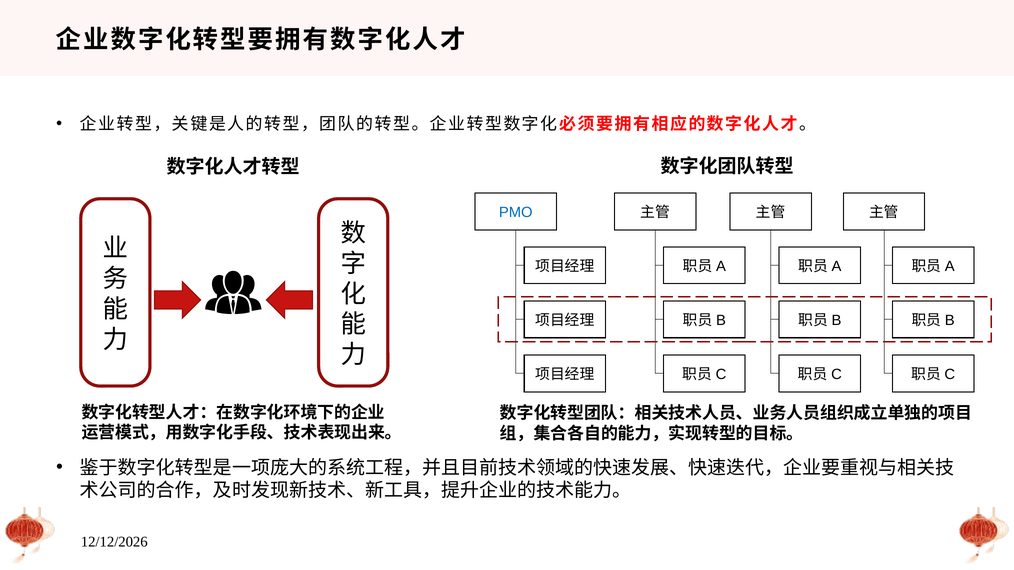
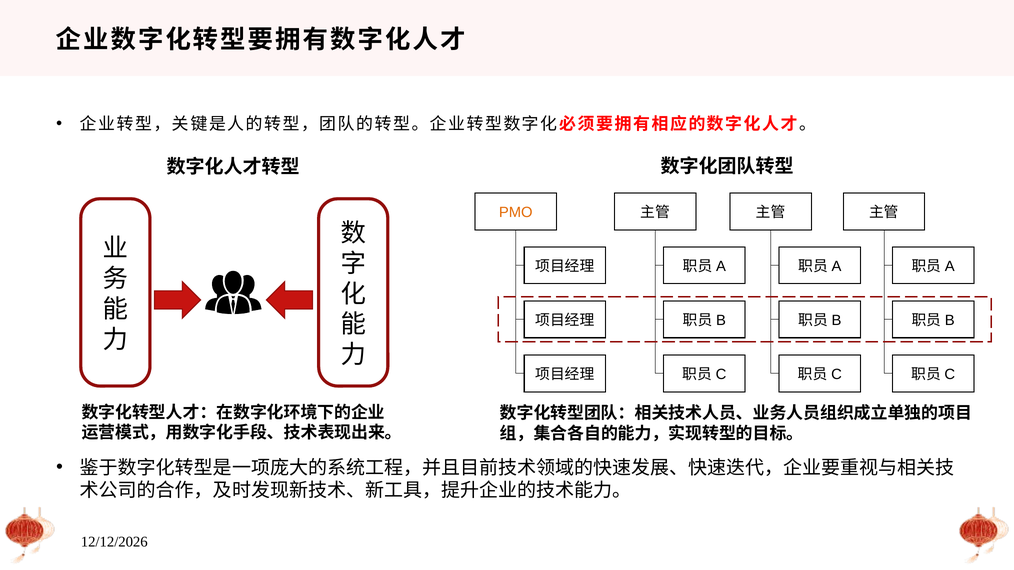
PMO colour: blue -> orange
